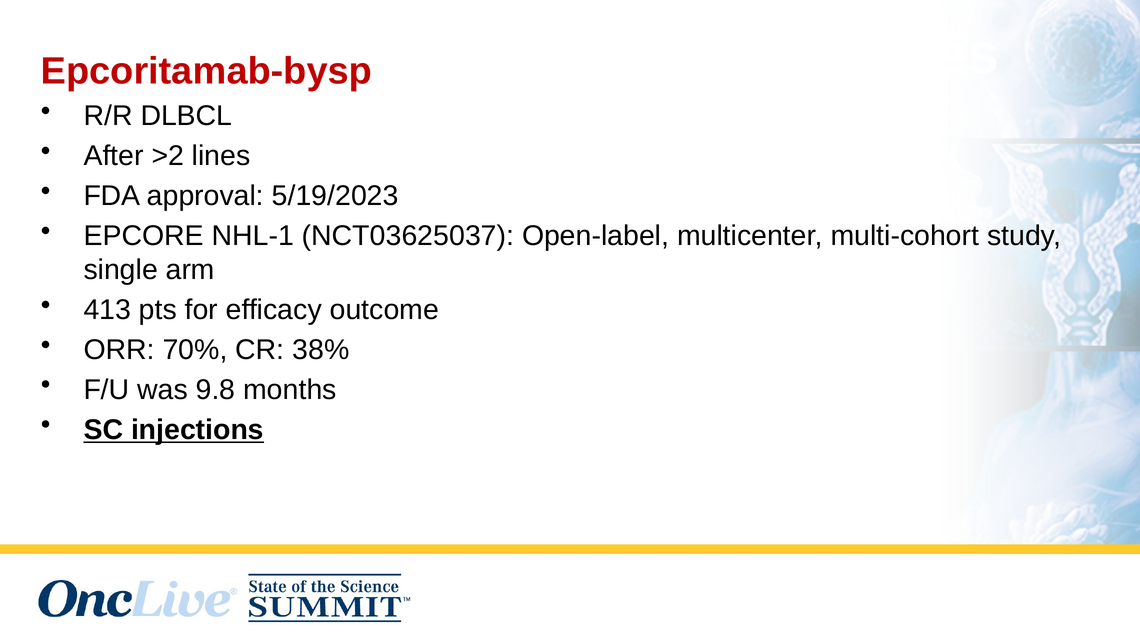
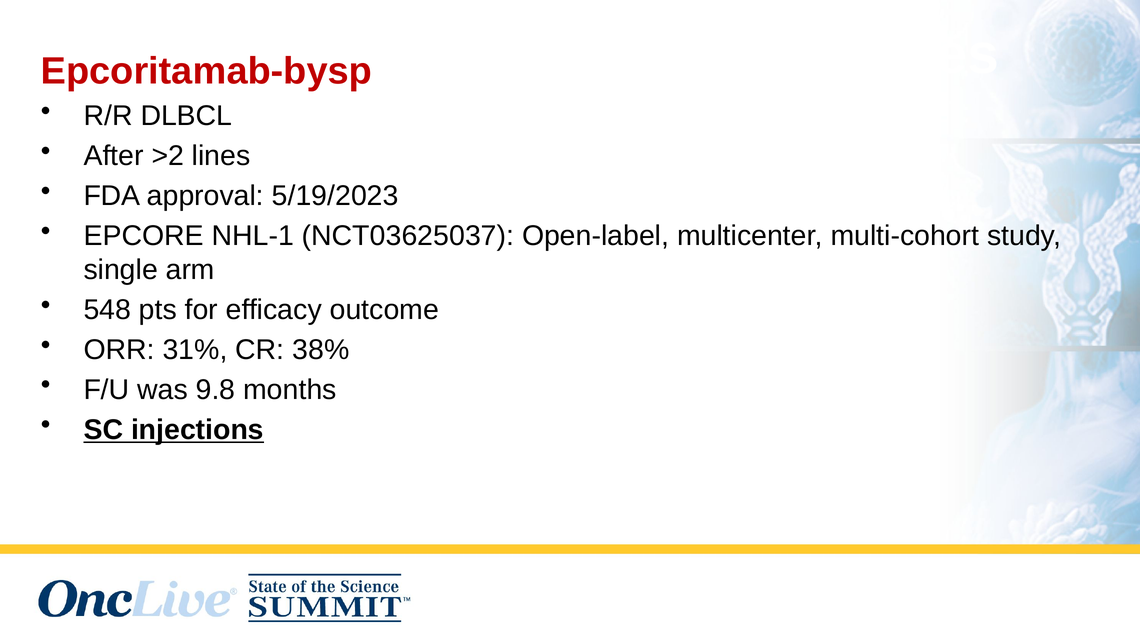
413: 413 -> 548
70%: 70% -> 31%
